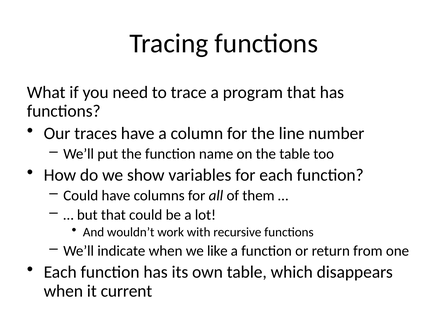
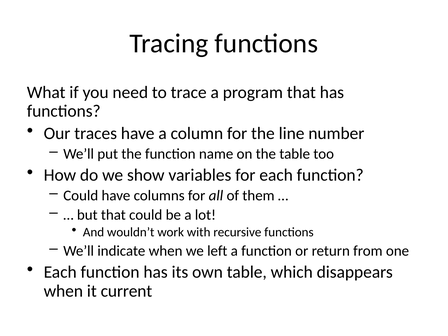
like: like -> left
